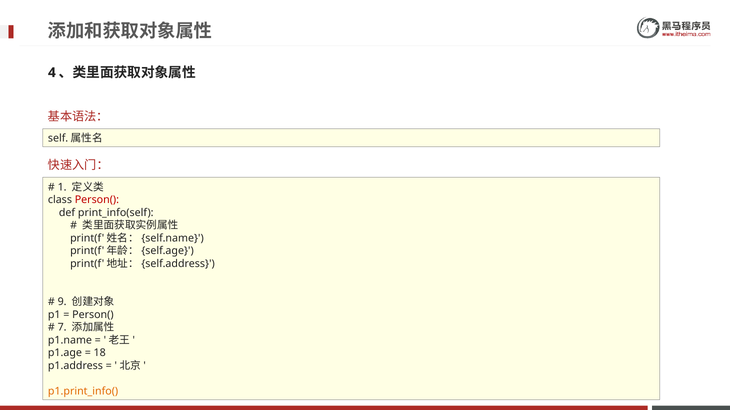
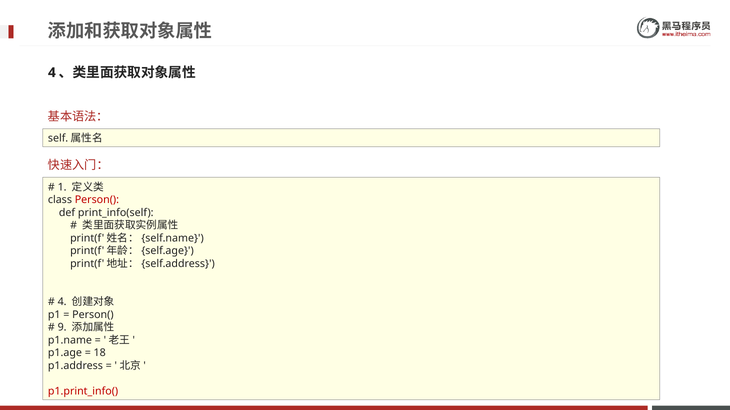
9 at (62, 302): 9 -> 4
7: 7 -> 9
p1.print_info( colour: orange -> red
